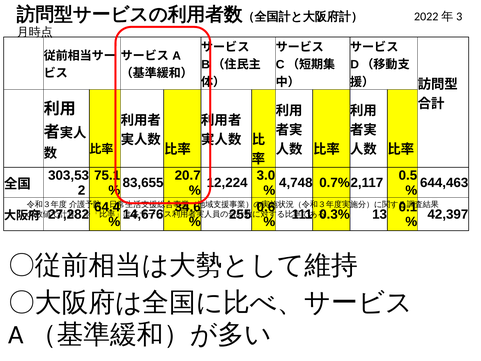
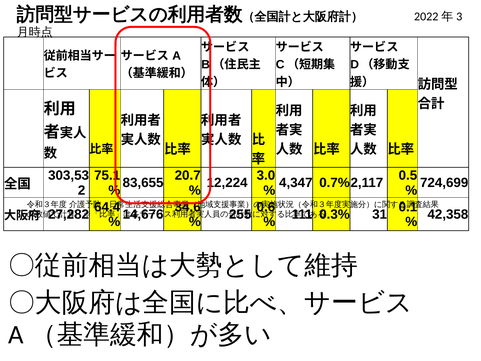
4,748: 4,748 -> 4,347
644,463: 644,463 -> 724,699
13: 13 -> 31
42,397: 42,397 -> 42,358
